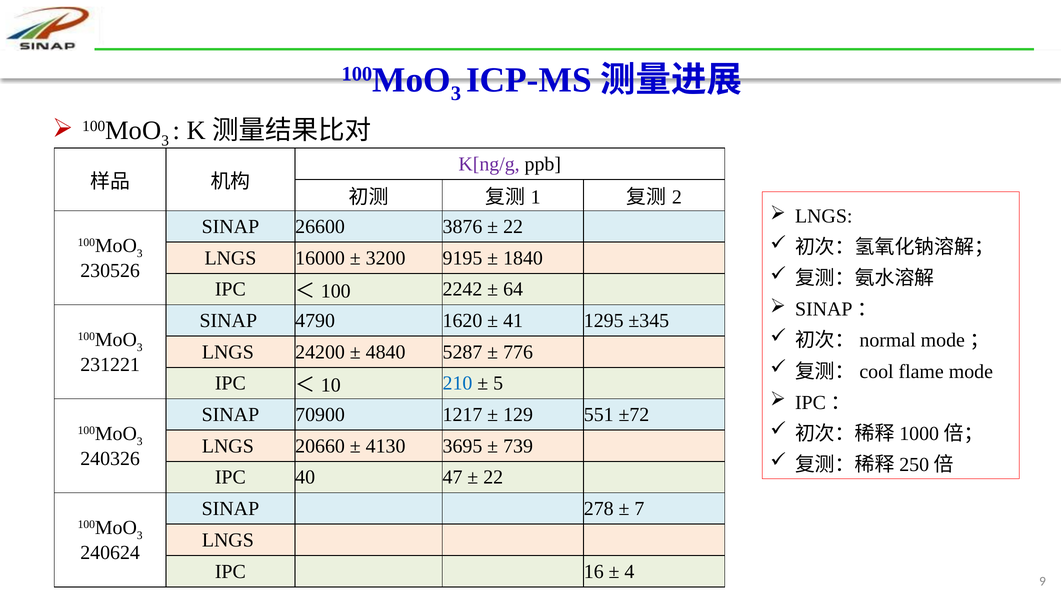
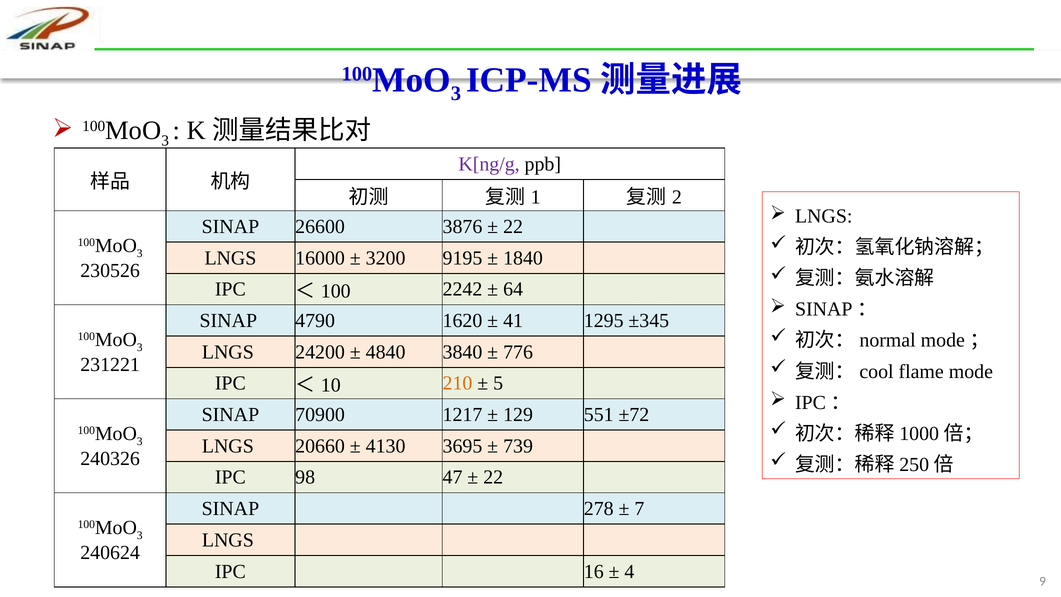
5287: 5287 -> 3840
210 colour: blue -> orange
40: 40 -> 98
